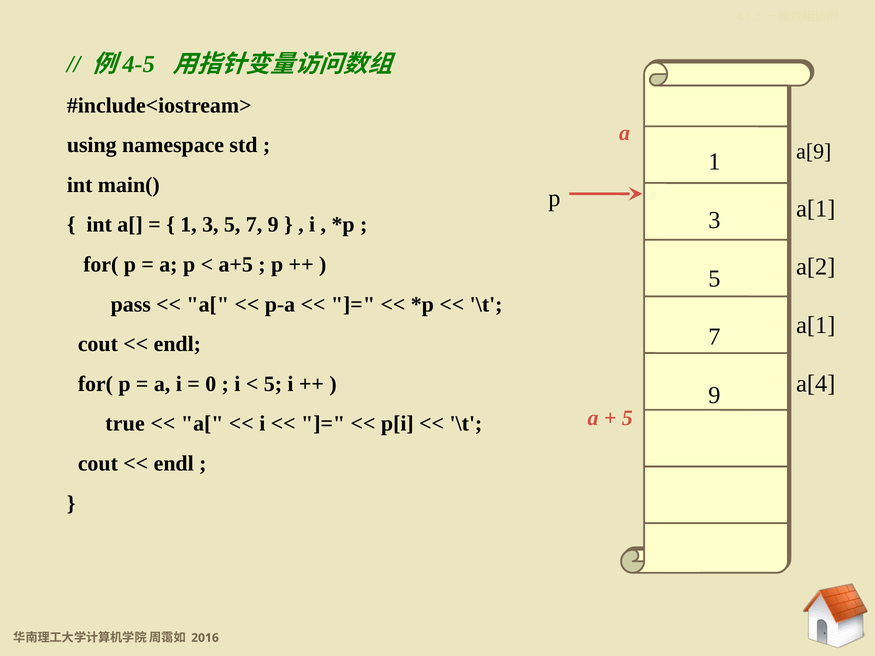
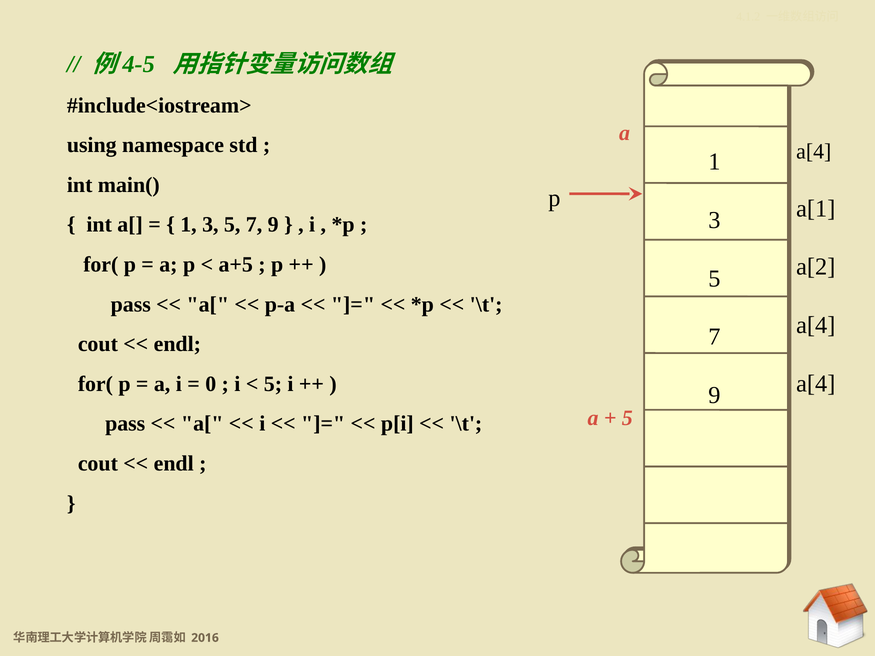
a[9 at (814, 152): a[9 -> a[4
a[1 at (816, 325): a[1 -> a[4
true at (125, 424): true -> pass
